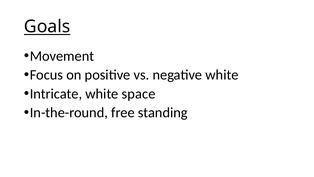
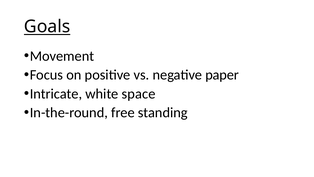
negative white: white -> paper
